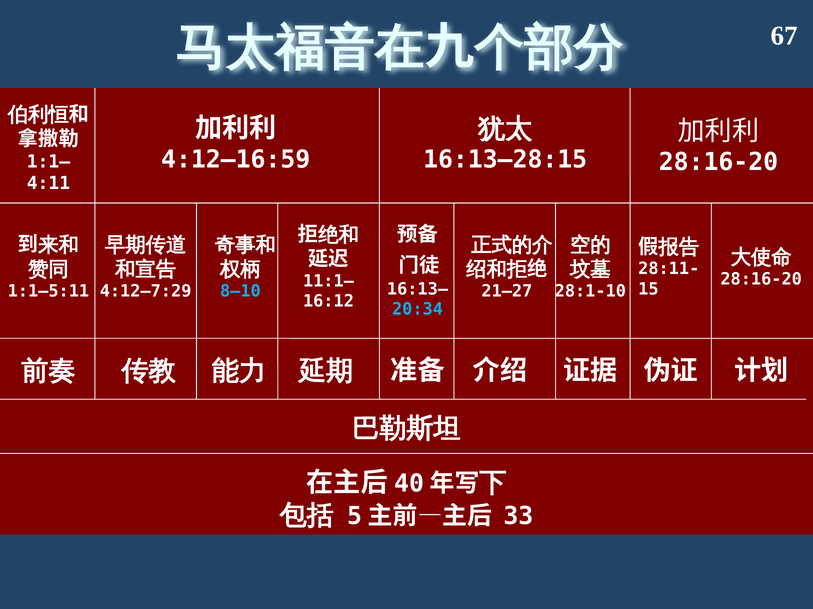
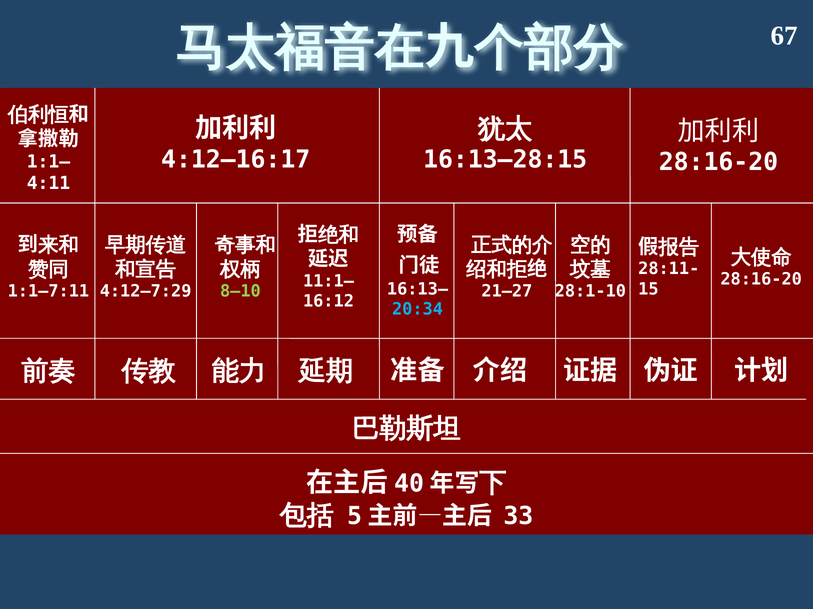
4:12—16:59: 4:12—16:59 -> 4:12—16:17
1:1—5:11: 1:1—5:11 -> 1:1—7:11
8—10 colour: light blue -> light green
